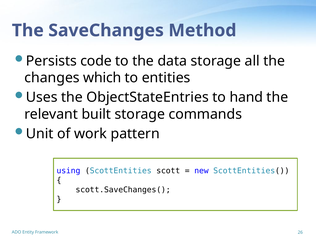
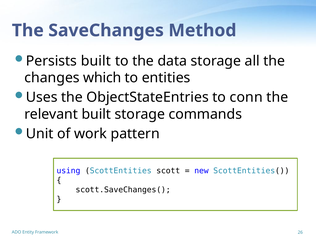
Persists code: code -> built
hand: hand -> conn
